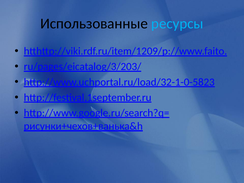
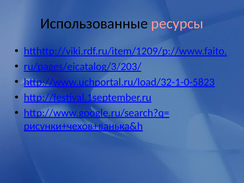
ресурсы colour: light blue -> pink
